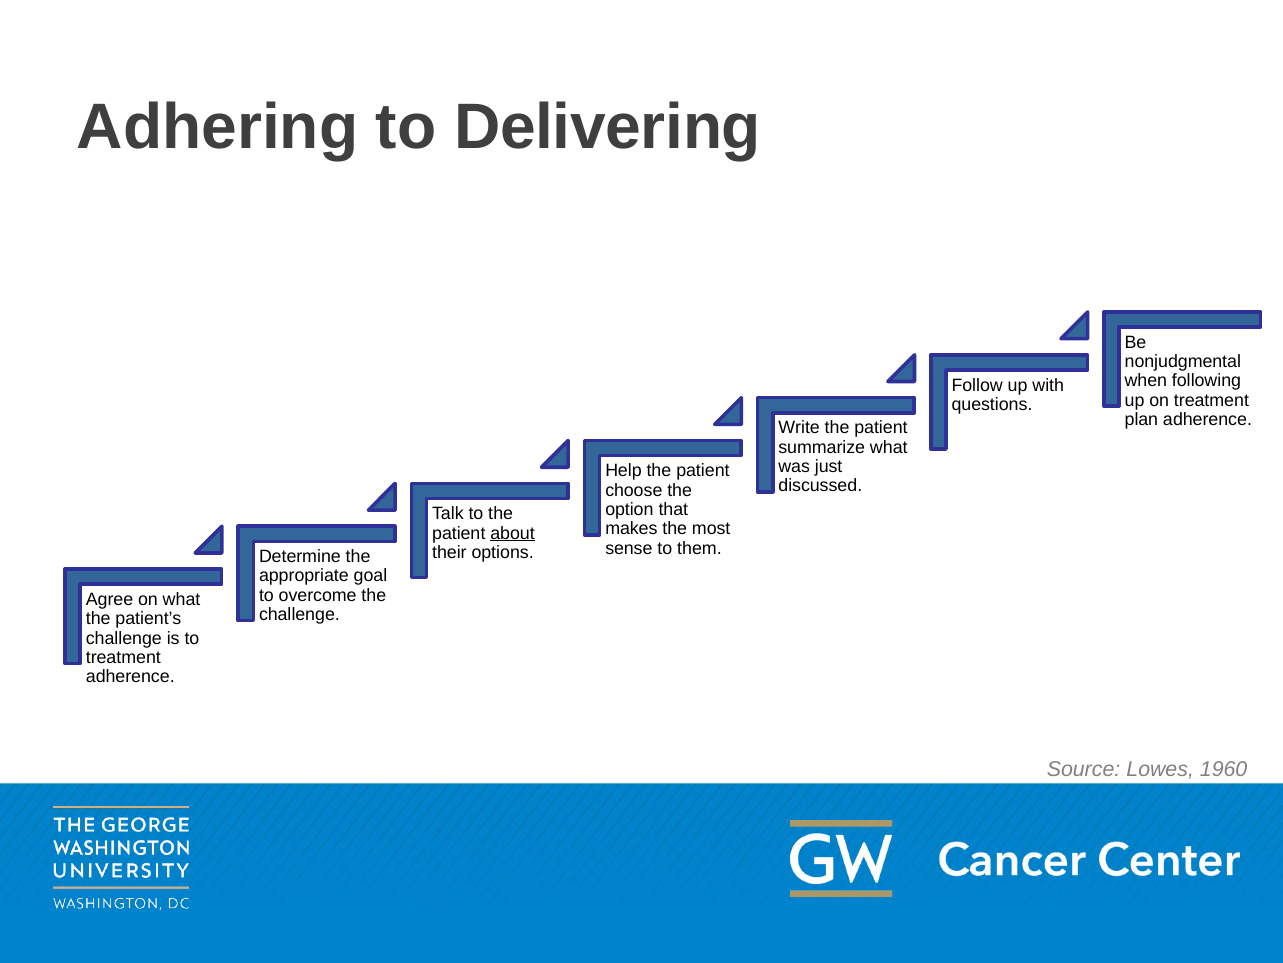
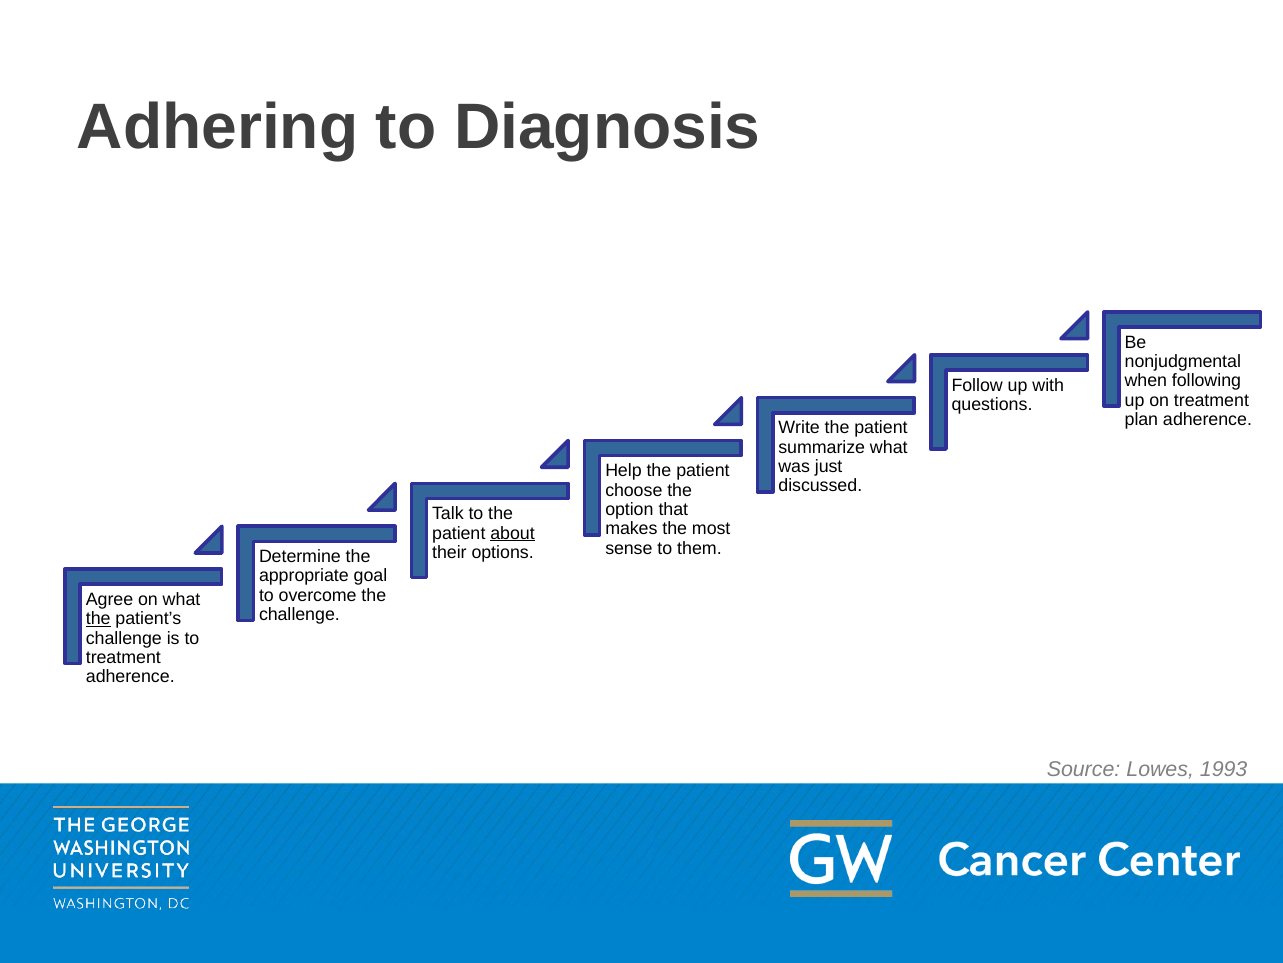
Delivering: Delivering -> Diagnosis
the at (98, 618) underline: none -> present
1960: 1960 -> 1993
